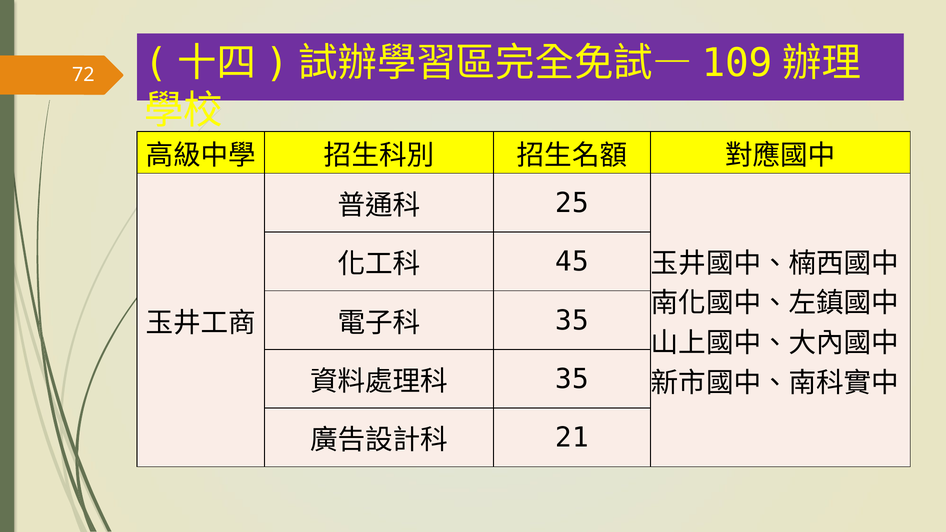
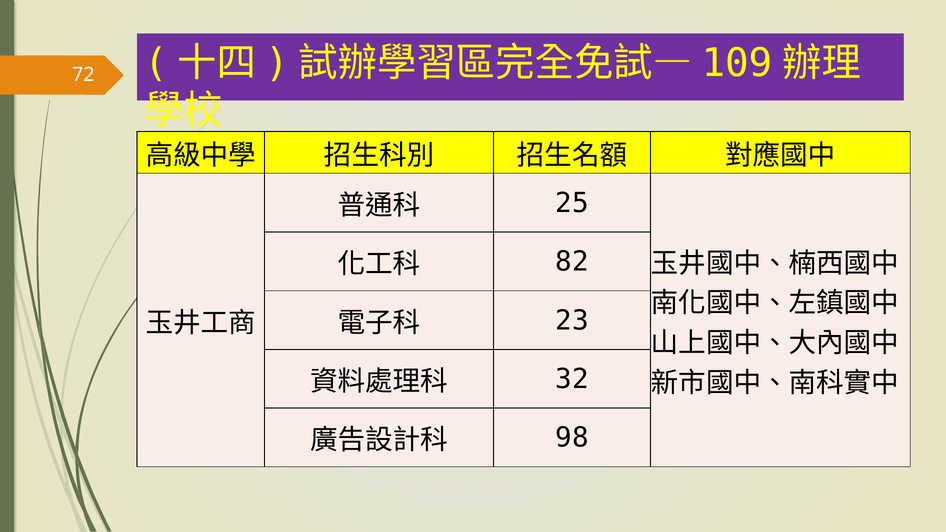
45: 45 -> 82
35 at (572, 321): 35 -> 23
35 at (572, 379): 35 -> 32
21: 21 -> 98
